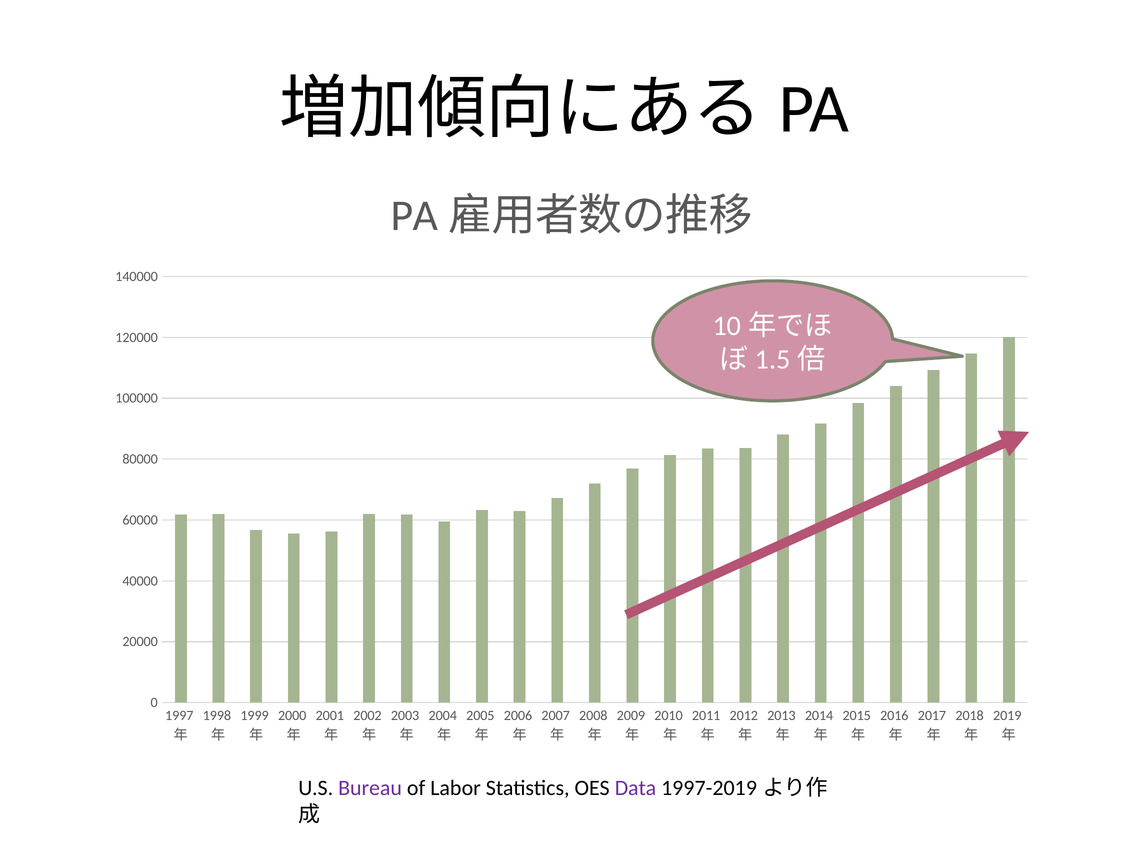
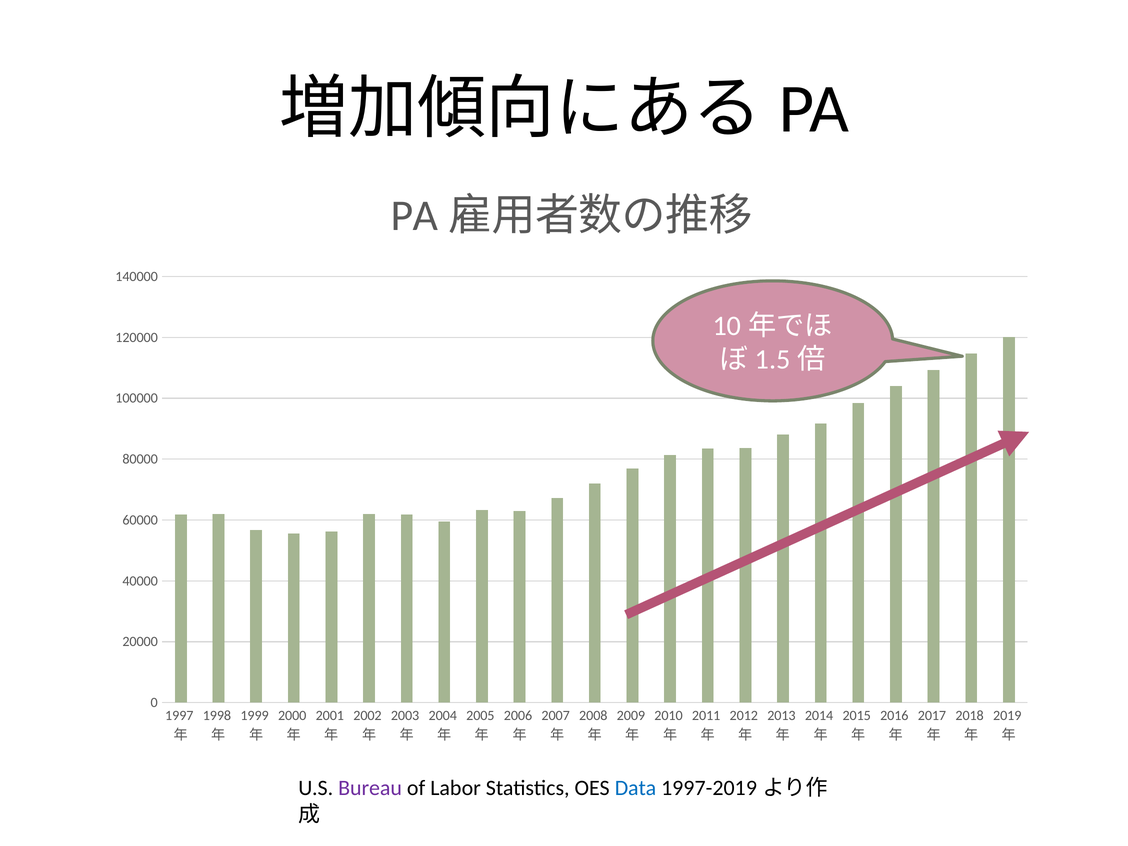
Data colour: purple -> blue
